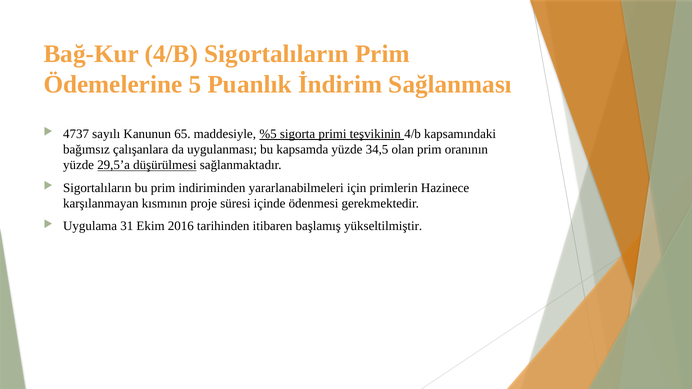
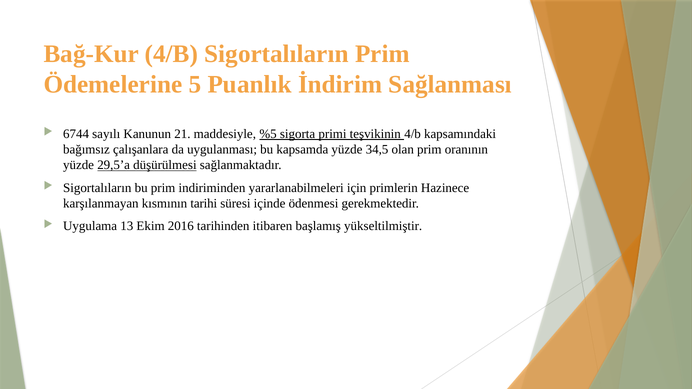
4737: 4737 -> 6744
65: 65 -> 21
proje: proje -> tarihi
31: 31 -> 13
